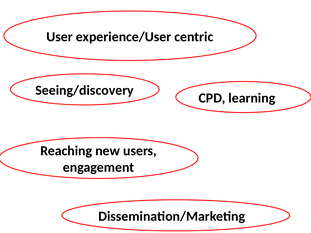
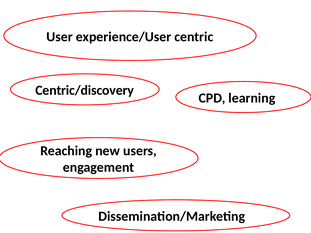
Seeing/discovery: Seeing/discovery -> Centric/discovery
